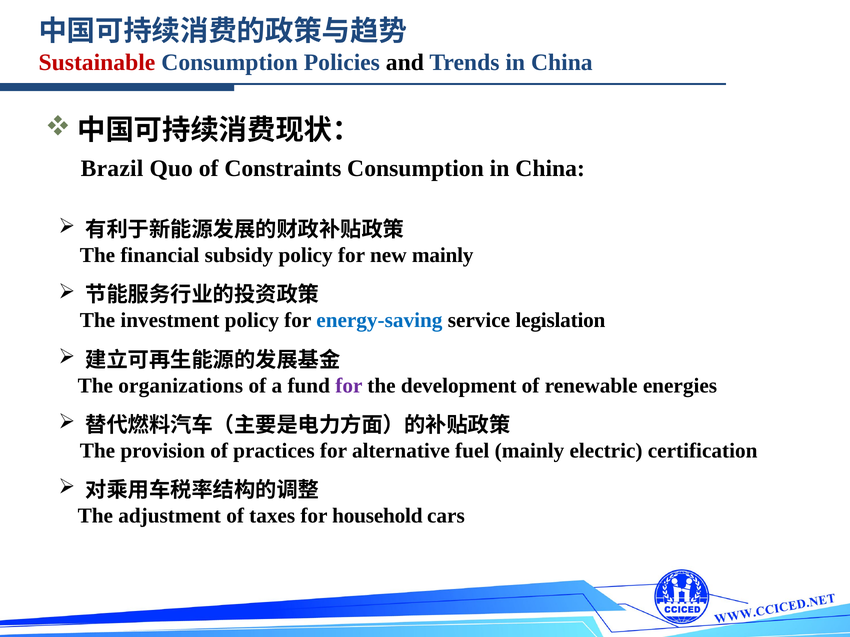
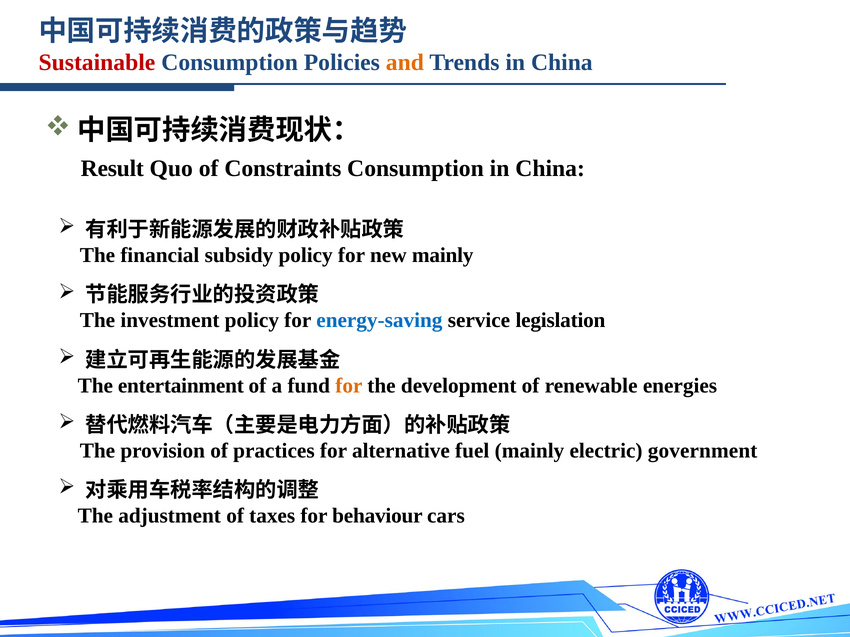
and colour: black -> orange
Brazil: Brazil -> Result
organizations: organizations -> entertainment
for at (349, 386) colour: purple -> orange
certification: certification -> government
household: household -> behaviour
